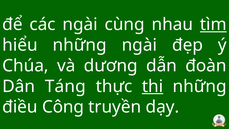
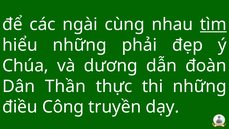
những ngài: ngài -> phải
Táng: Táng -> Thần
thi underline: present -> none
